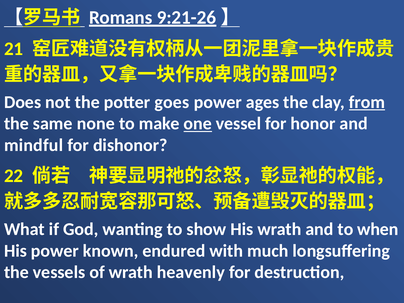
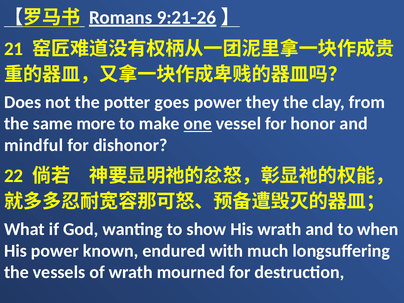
ages: ages -> they
from underline: present -> none
none: none -> more
heavenly: heavenly -> mourned
